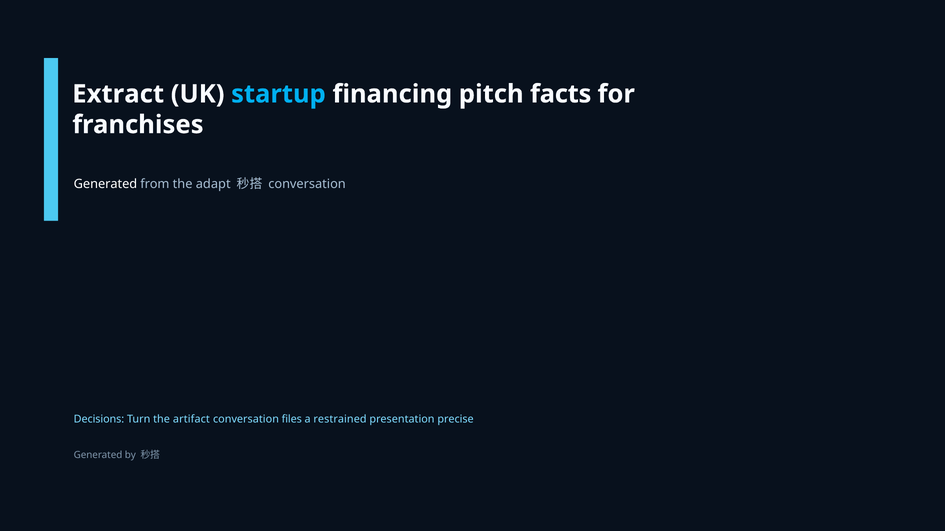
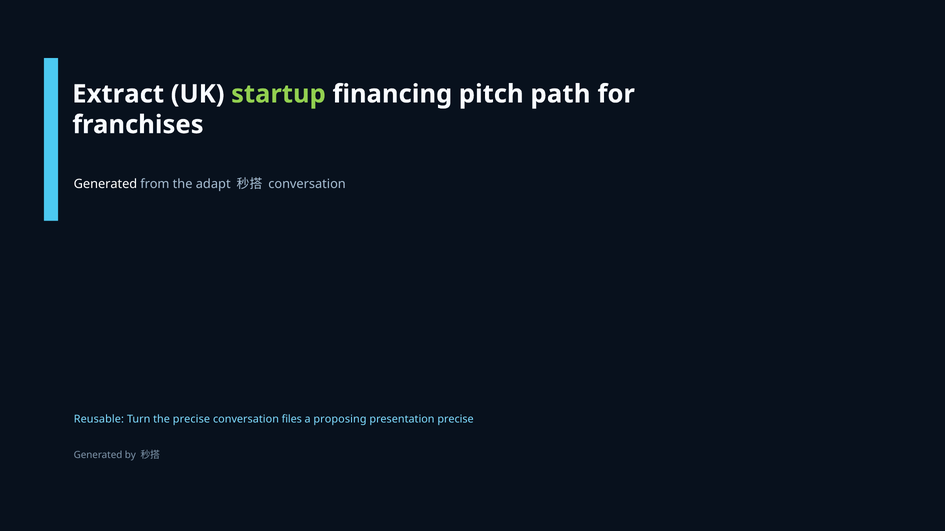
startup colour: light blue -> light green
facts: facts -> path
Decisions: Decisions -> Reusable
the artifact: artifact -> precise
restrained: restrained -> proposing
